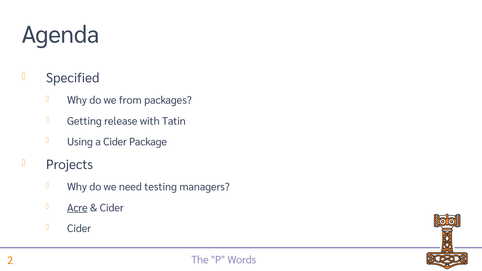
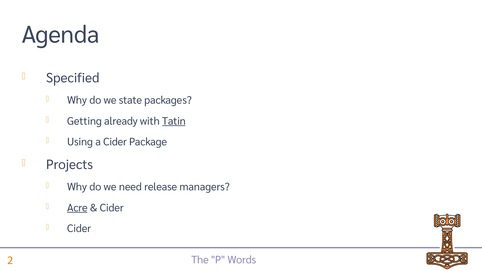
from: from -> state
release: release -> already
Tatin underline: none -> present
testing: testing -> release
